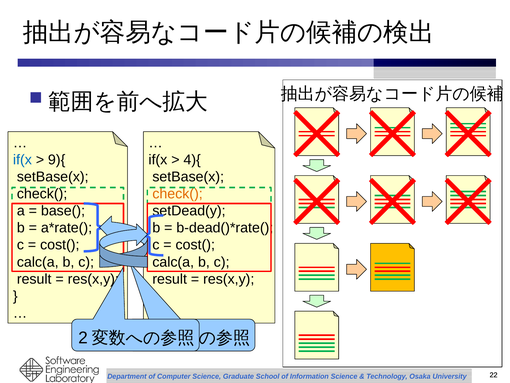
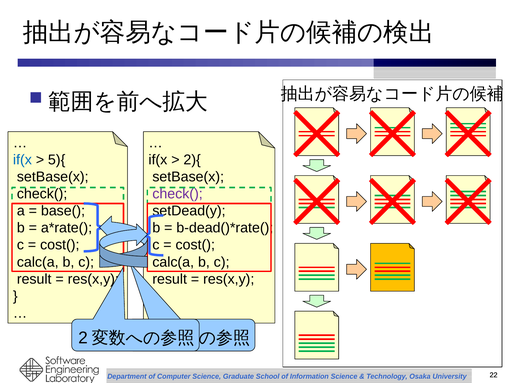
9){: 9){ -> 5){
4){: 4){ -> 2){
check( at (178, 194) colour: orange -> purple
